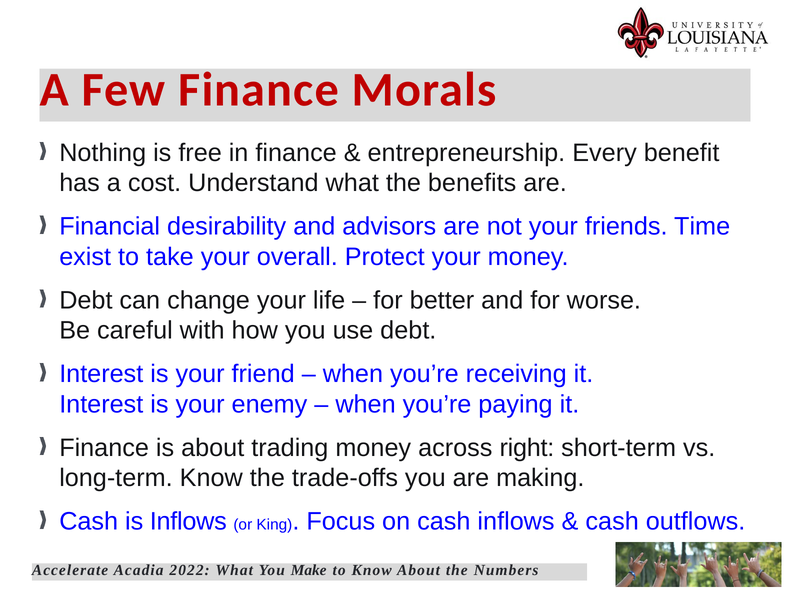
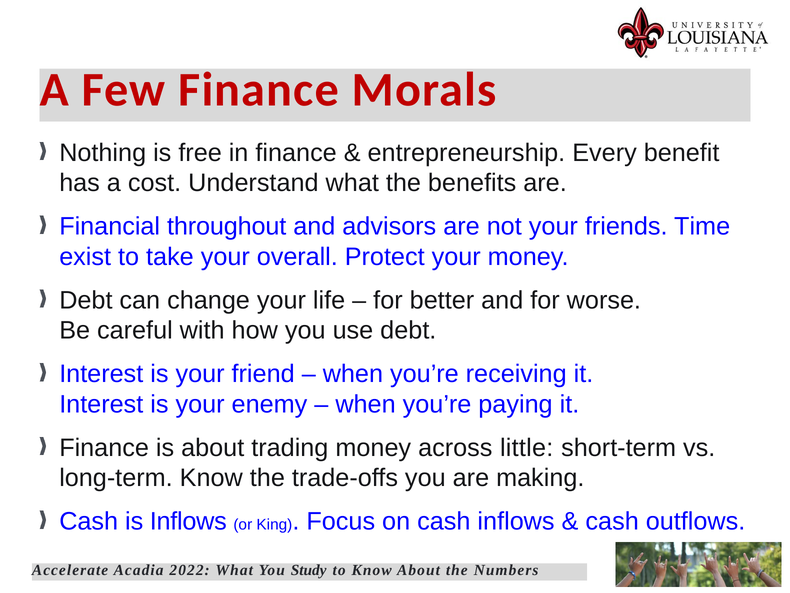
desirability: desirability -> throughout
right: right -> little
Make: Make -> Study
